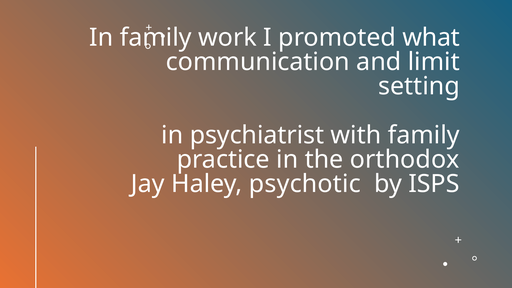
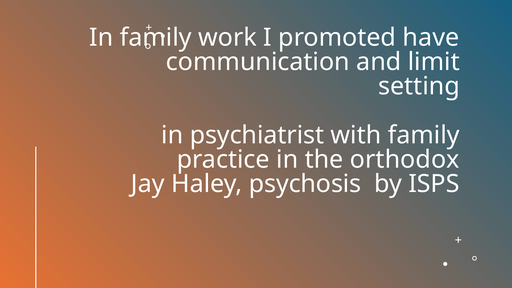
what: what -> have
psychotic: psychotic -> psychosis
